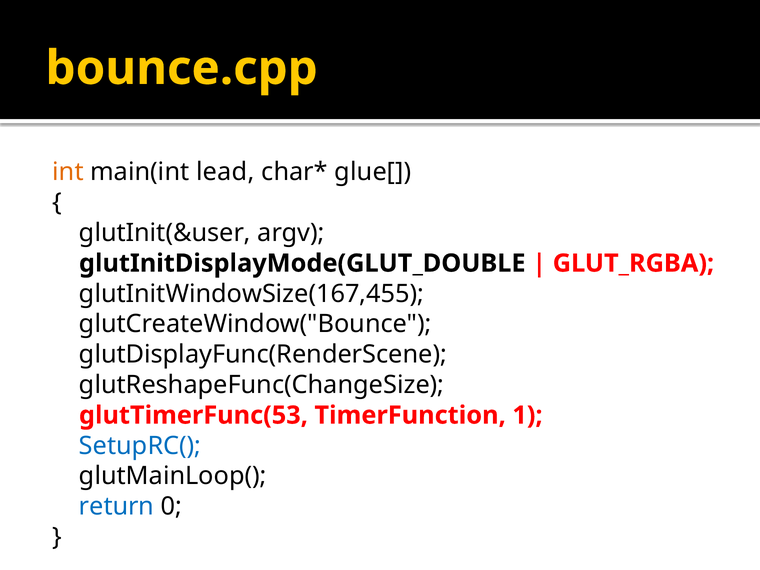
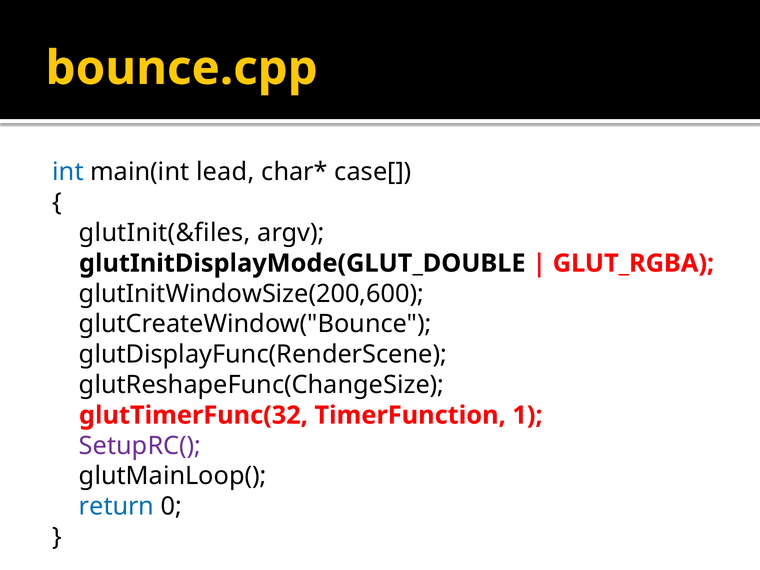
int colour: orange -> blue
glue[: glue[ -> case[
glutInit(&user: glutInit(&user -> glutInit(&files
glutInitWindowSize(167,455: glutInitWindowSize(167,455 -> glutInitWindowSize(200,600
glutTimerFunc(53: glutTimerFunc(53 -> glutTimerFunc(32
SetupRC( colour: blue -> purple
